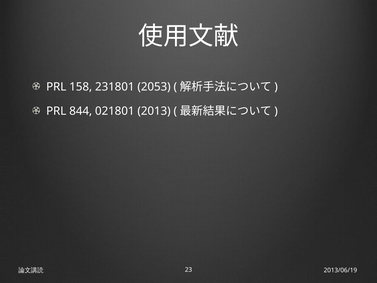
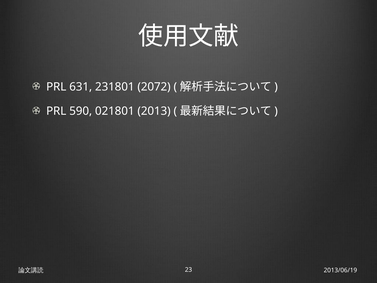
158: 158 -> 631
2053: 2053 -> 2072
844: 844 -> 590
